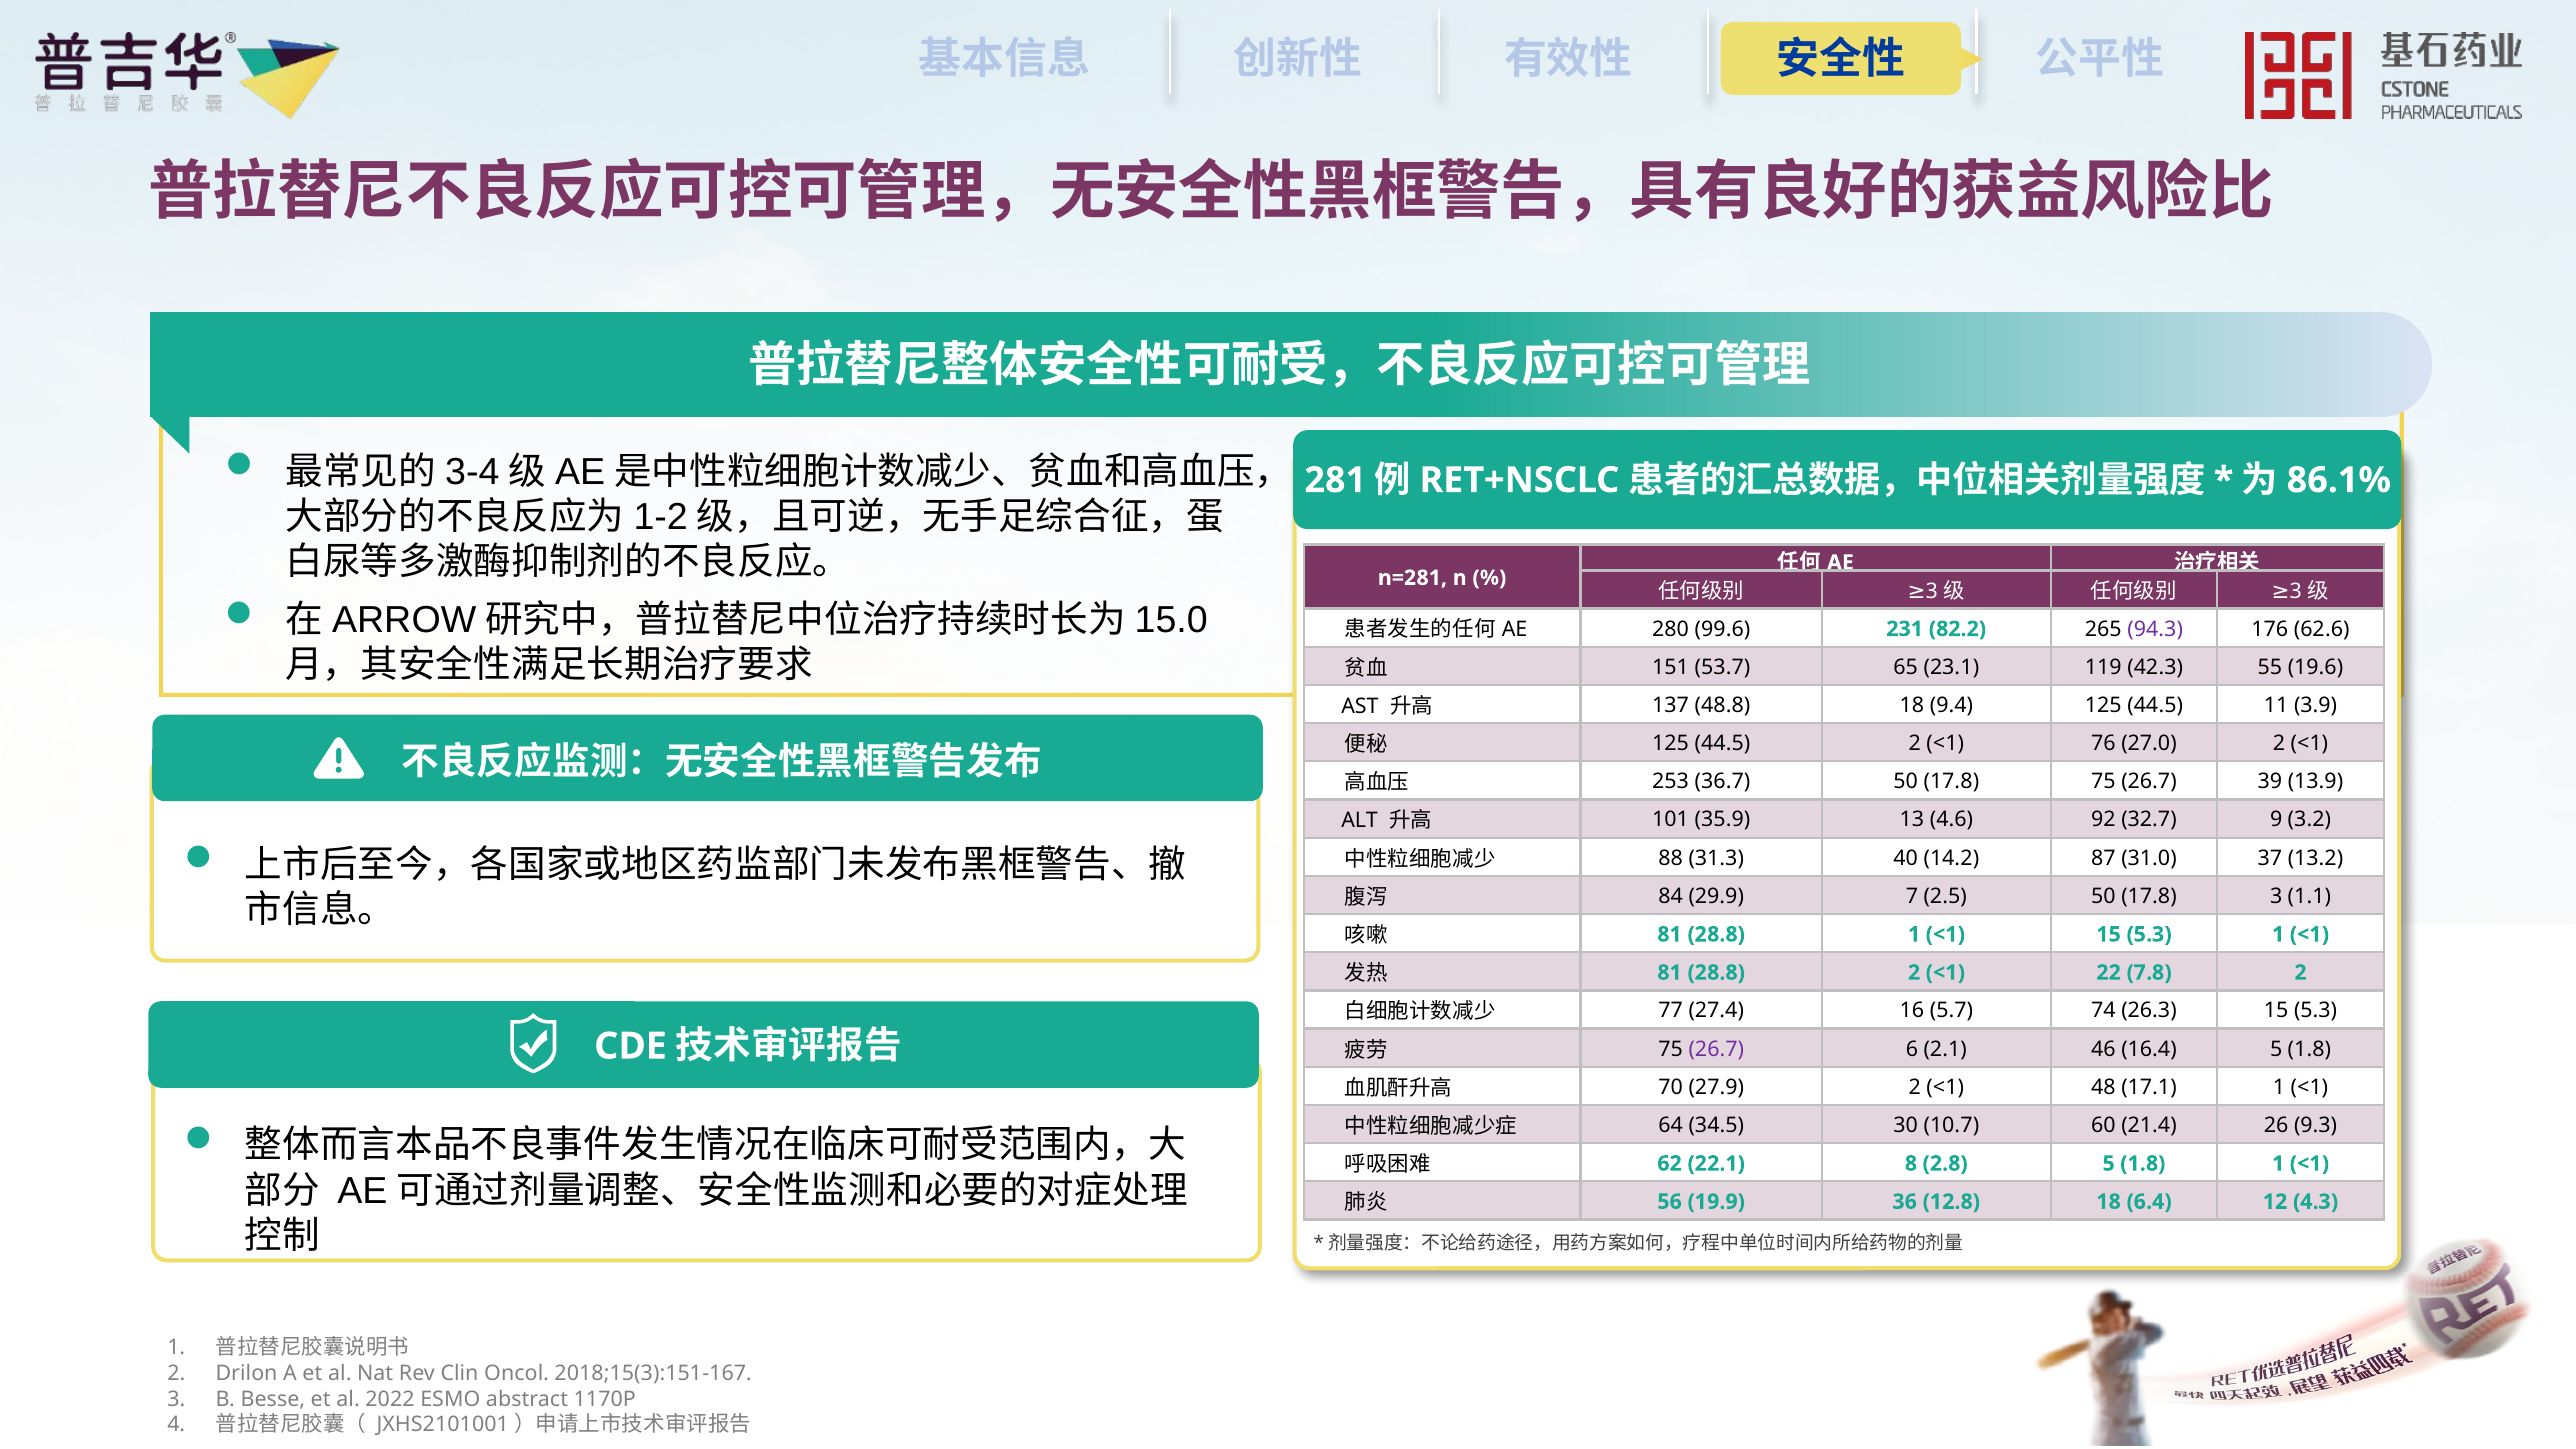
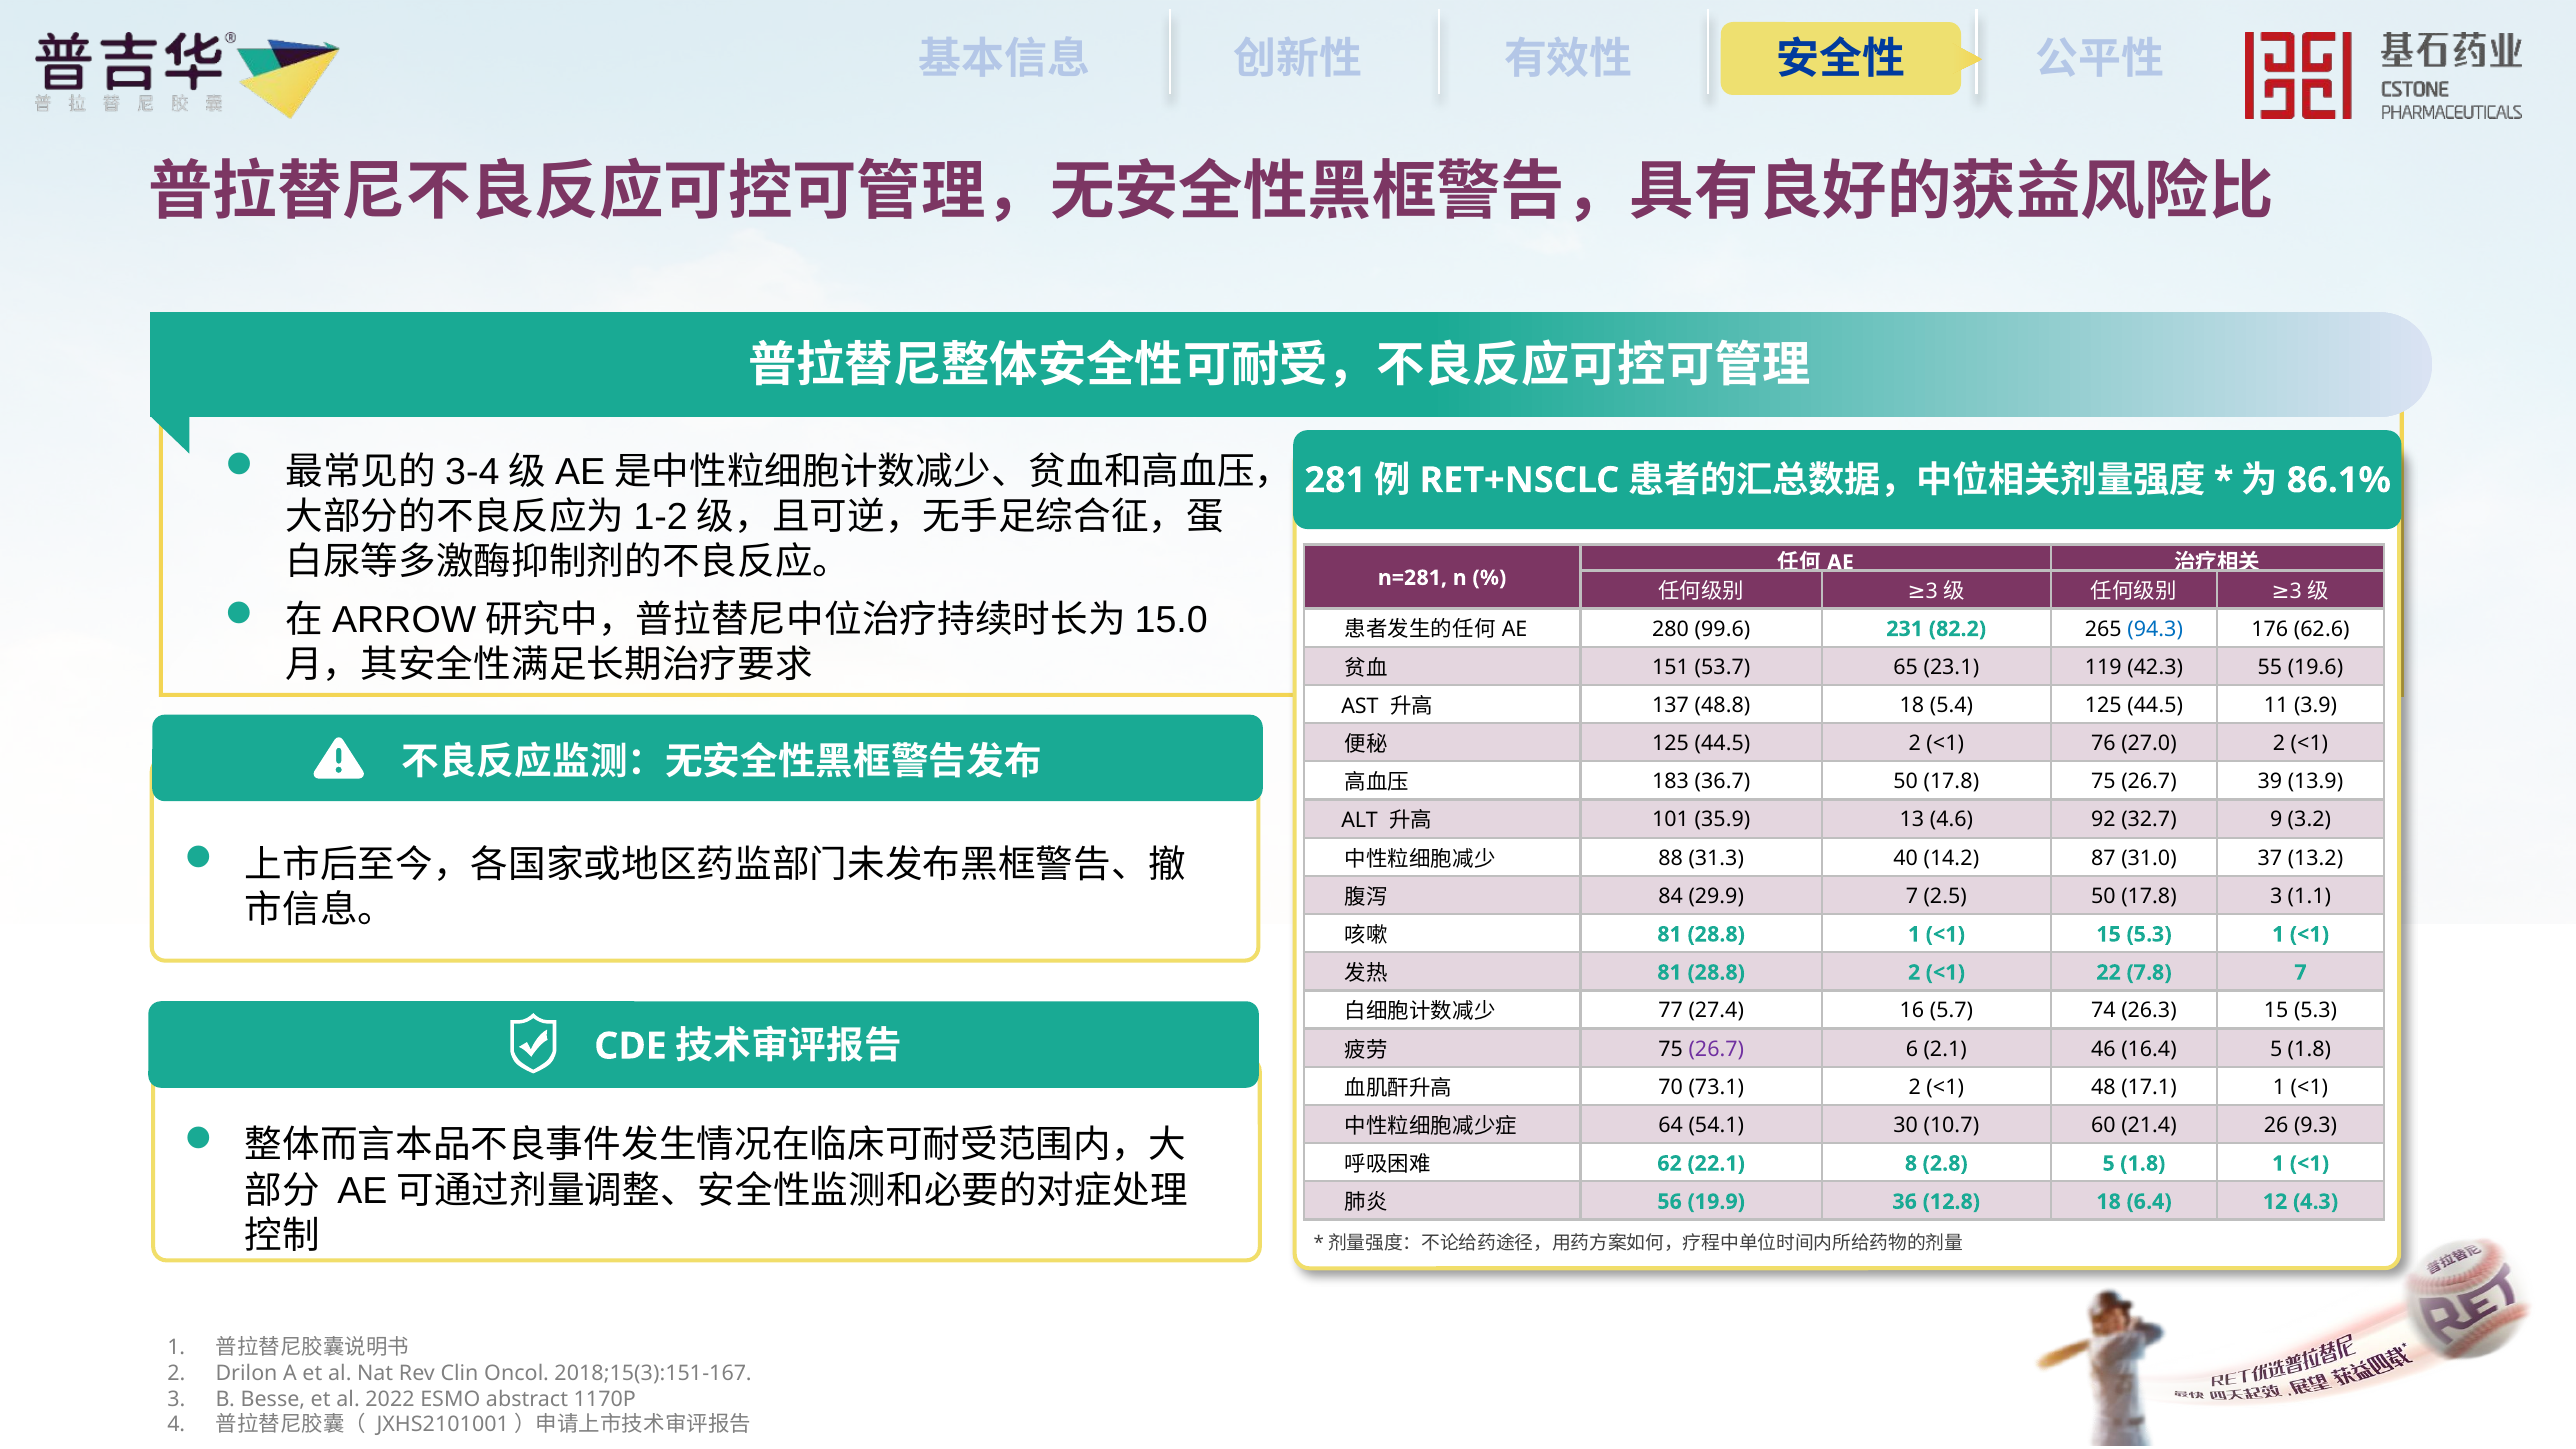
94.3 colour: purple -> blue
9.4: 9.4 -> 5.4
253: 253 -> 183
7.8 2: 2 -> 7
27.9: 27.9 -> 73.1
34.5: 34.5 -> 54.1
